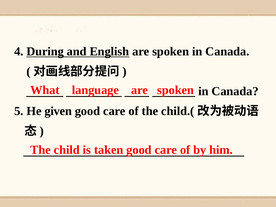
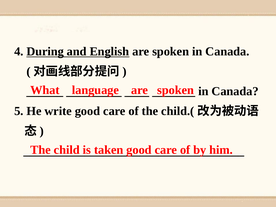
given: given -> write
